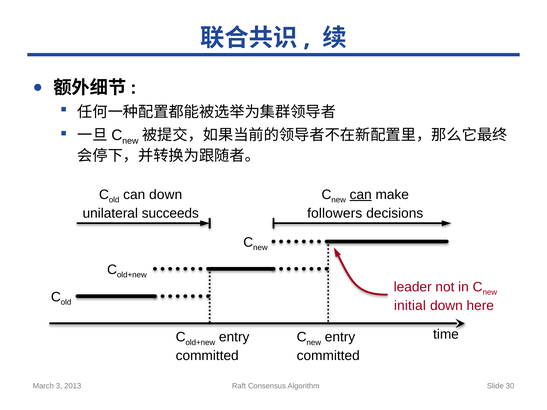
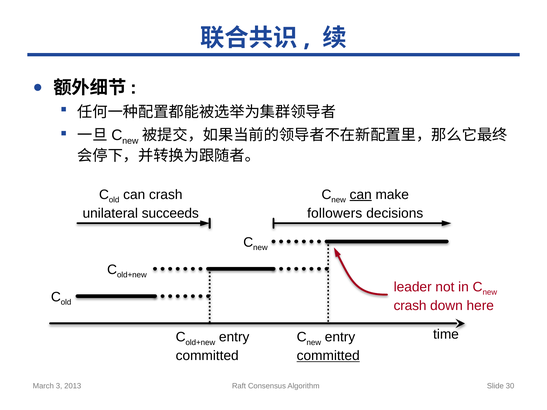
can down: down -> crash
initial at (410, 306): initial -> crash
committed at (328, 356) underline: none -> present
